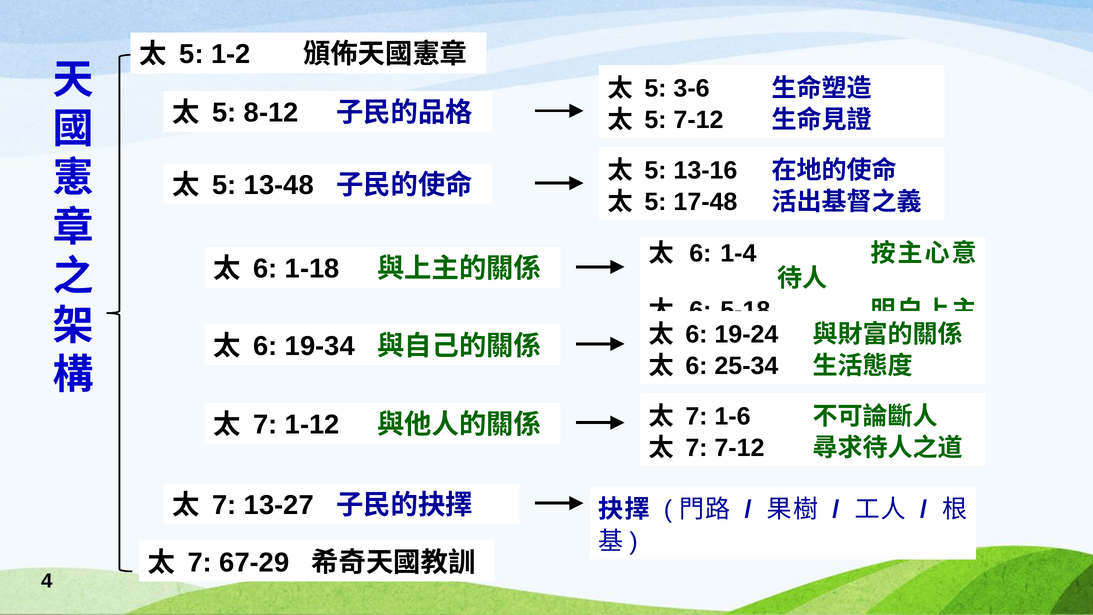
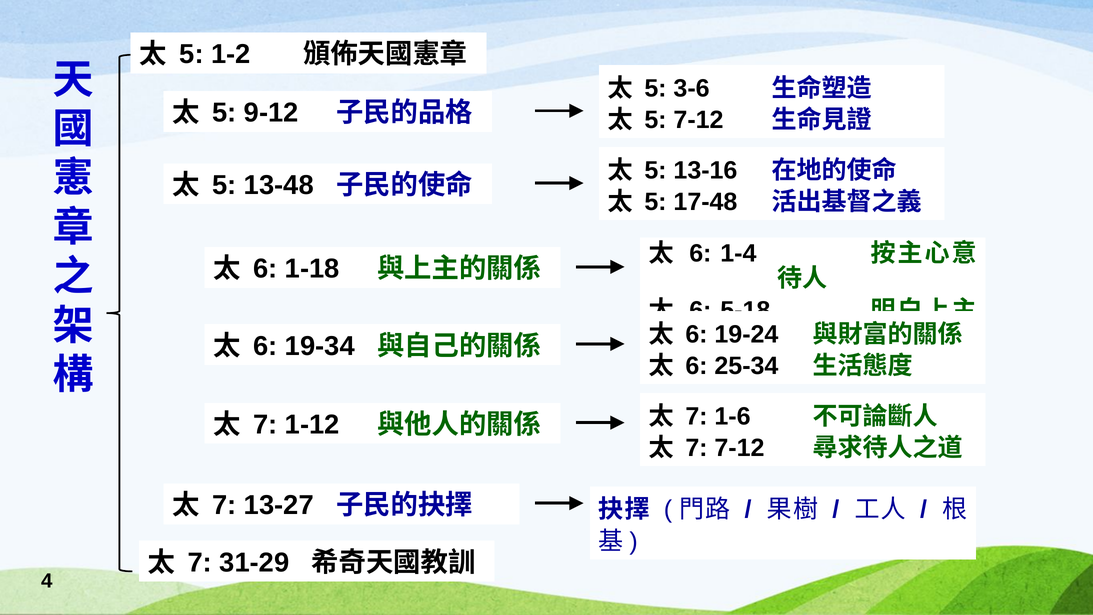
8-12: 8-12 -> 9-12
67-29: 67-29 -> 31-29
